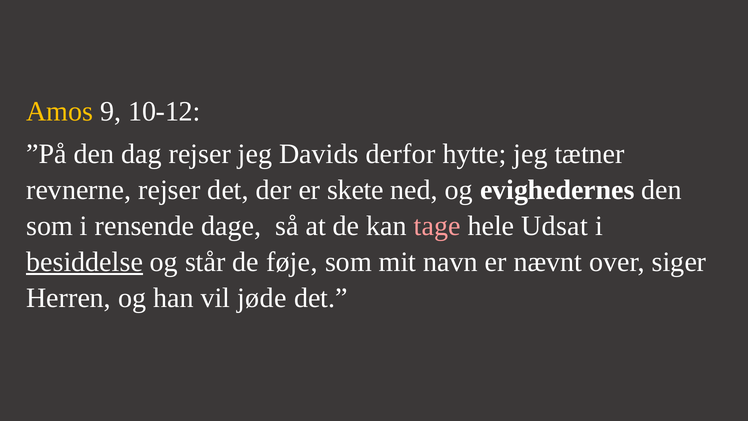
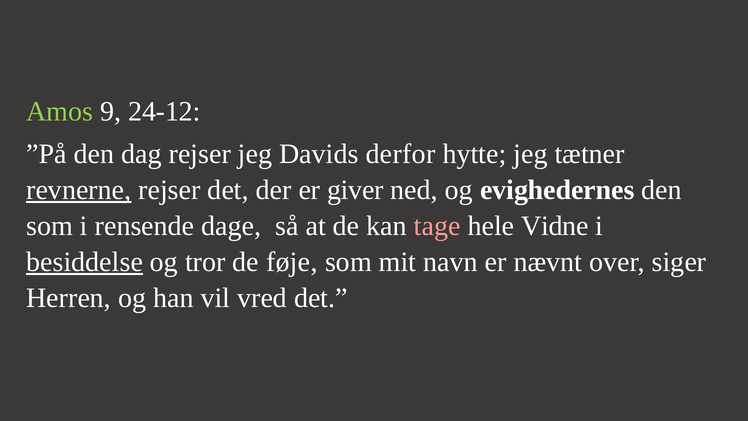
Amos colour: yellow -> light green
10-12: 10-12 -> 24-12
revnerne underline: none -> present
skete: skete -> giver
Udsat: Udsat -> Vidne
står: står -> tror
jøde: jøde -> vred
